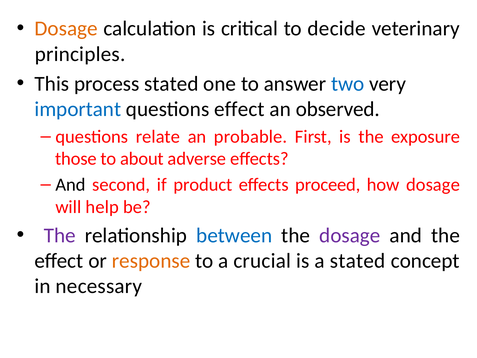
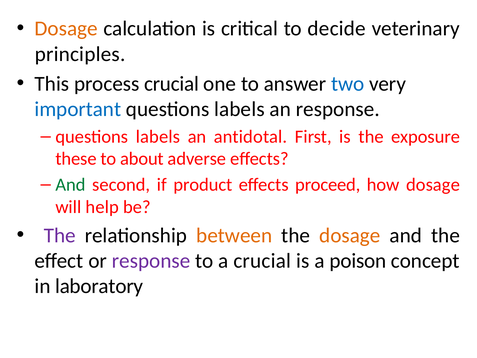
process stated: stated -> crucial
effect at (239, 109): effect -> labels
an observed: observed -> response
relate at (158, 137): relate -> labels
probable: probable -> antidotal
those: those -> these
And at (71, 185) colour: black -> green
between colour: blue -> orange
dosage at (350, 235) colour: purple -> orange
response at (151, 261) colour: orange -> purple
a stated: stated -> poison
necessary: necessary -> laboratory
